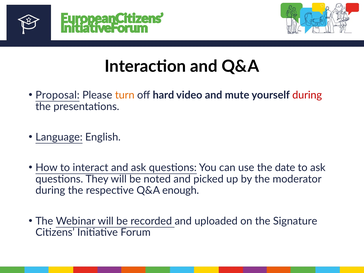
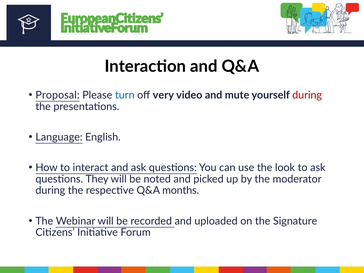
turn colour: orange -> blue
hard: hard -> very
date: date -> look
enough: enough -> months
